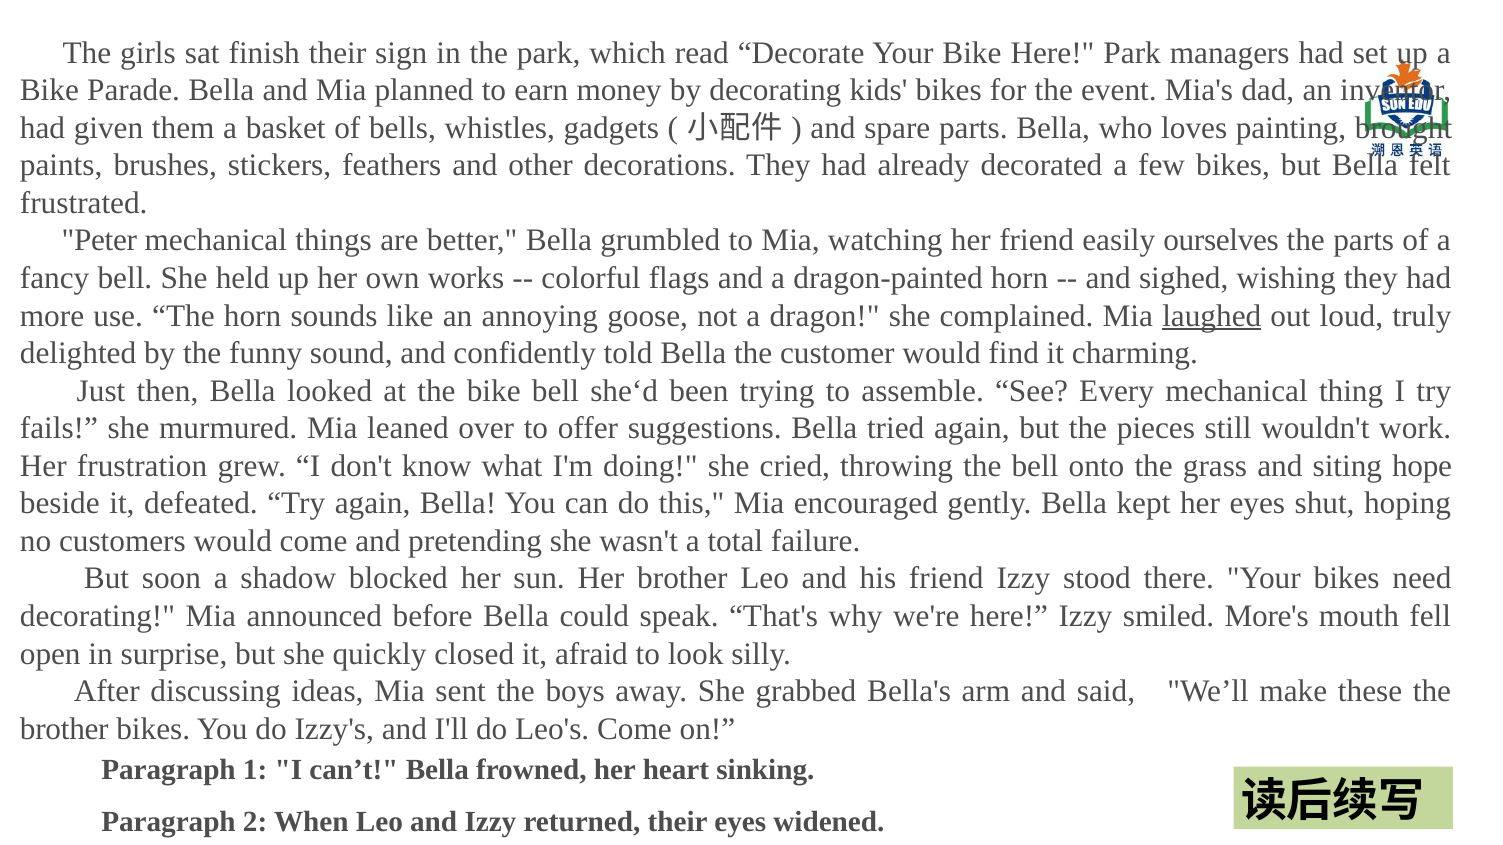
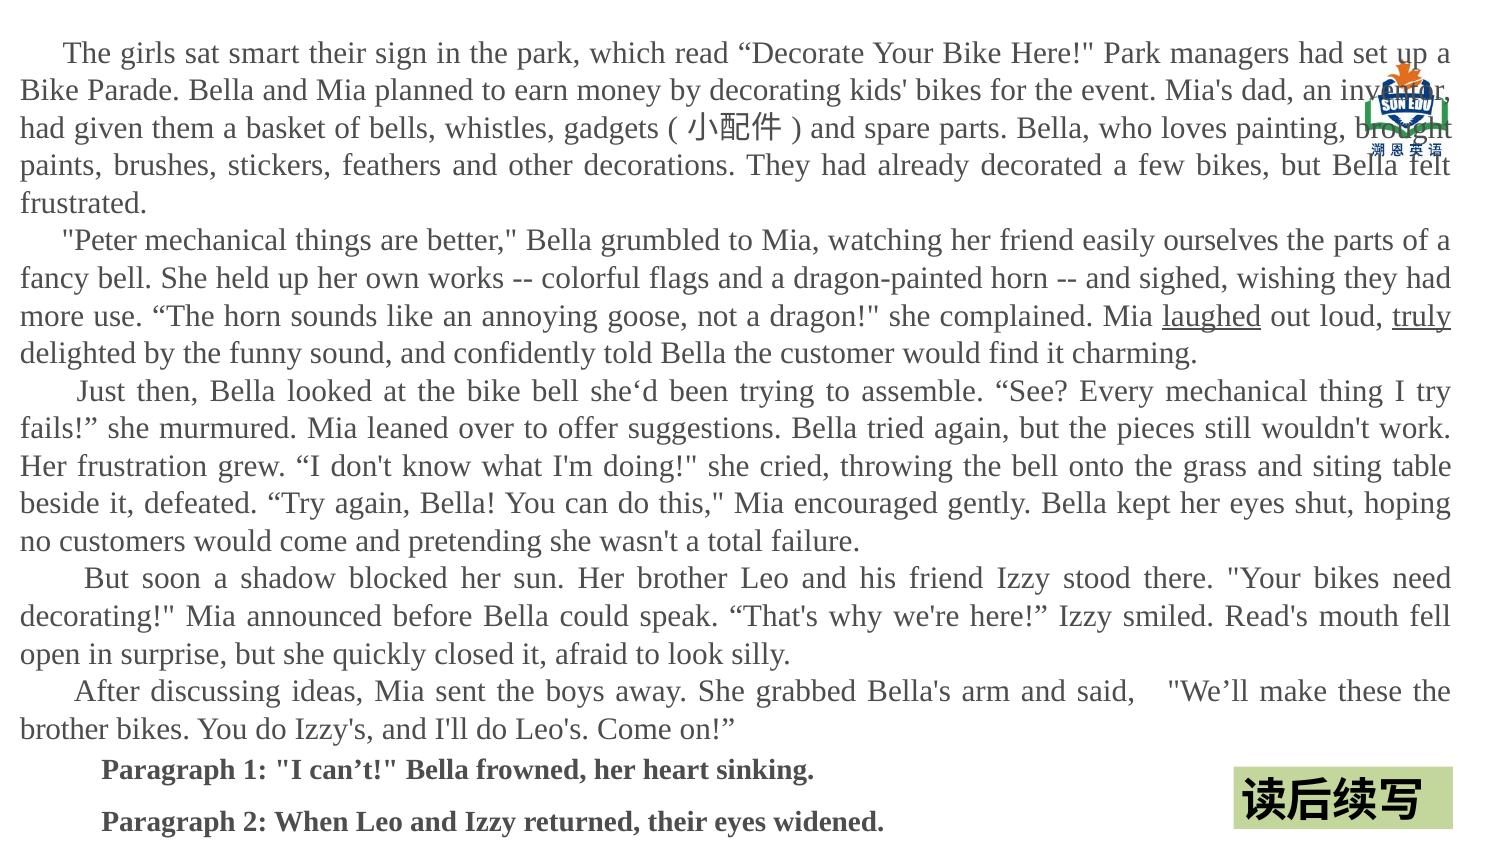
finish: finish -> smart
truly underline: none -> present
hope: hope -> table
More's: More's -> Read's
